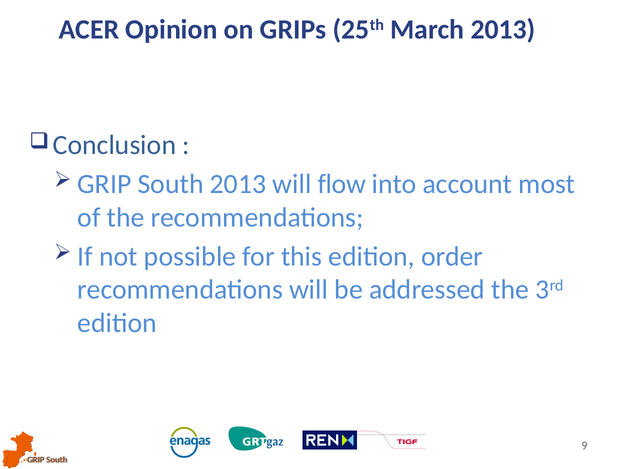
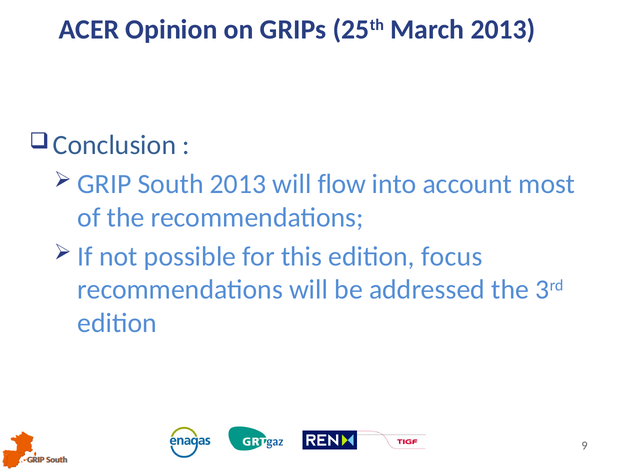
order: order -> focus
